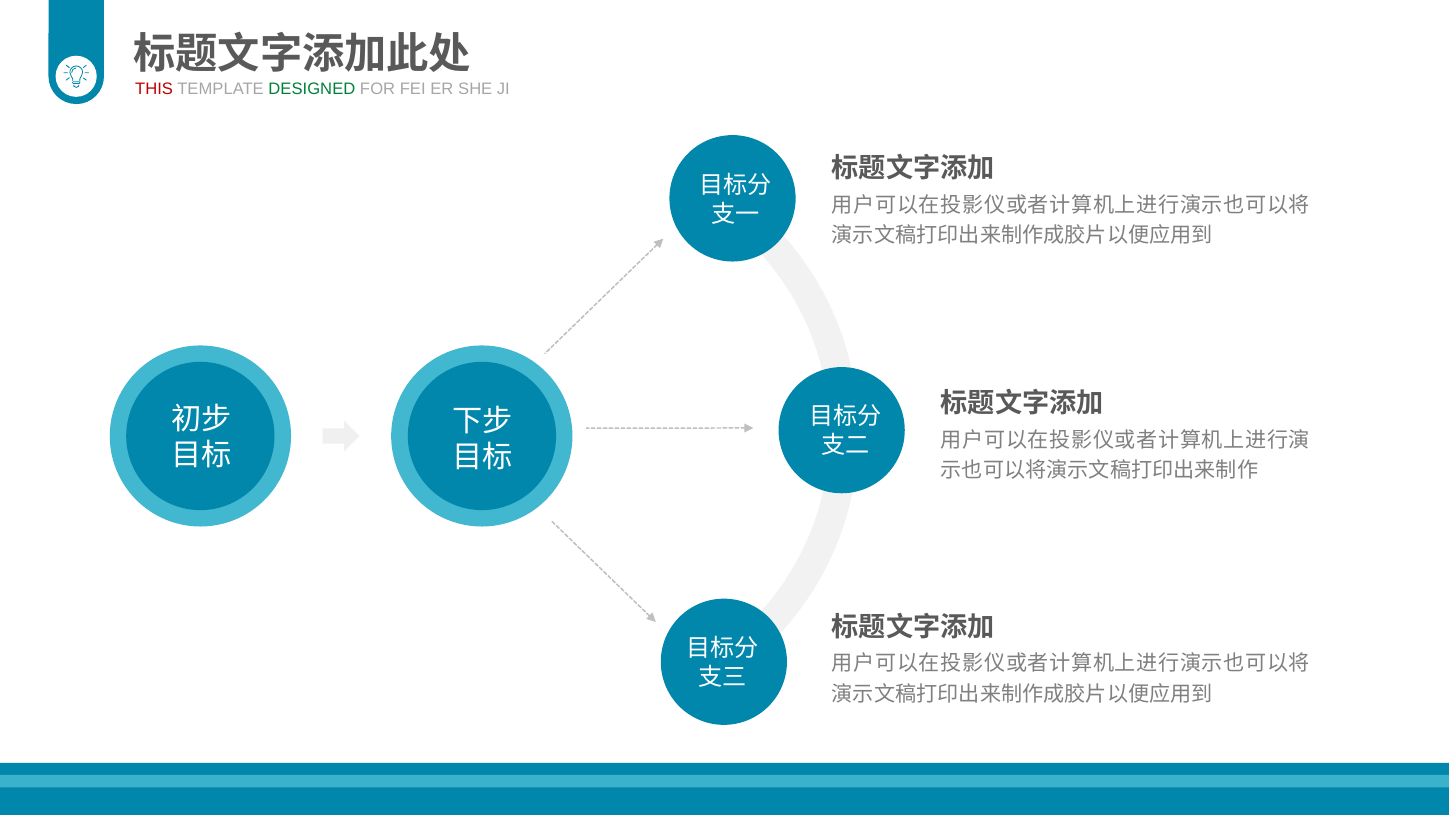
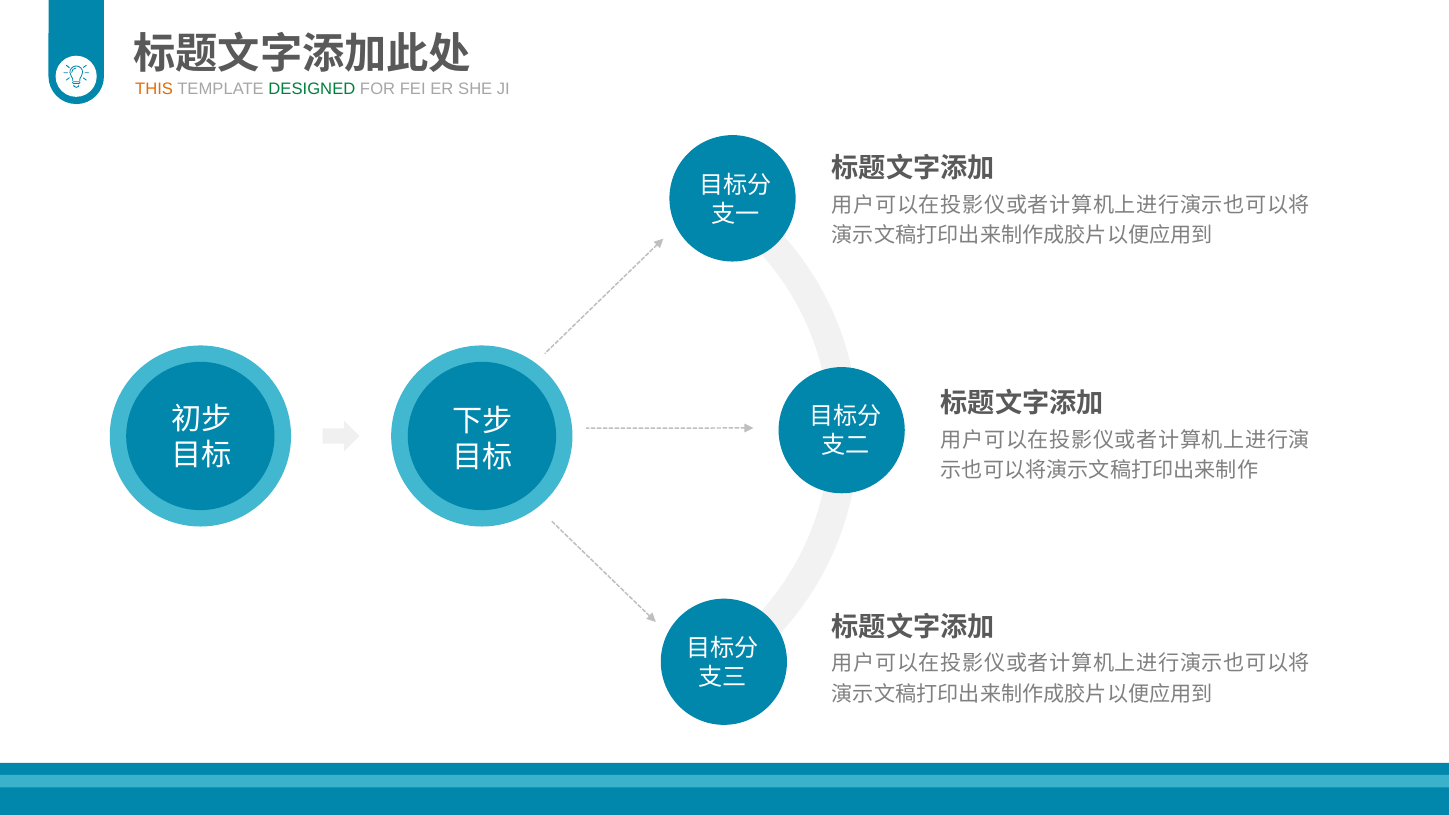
THIS colour: red -> orange
